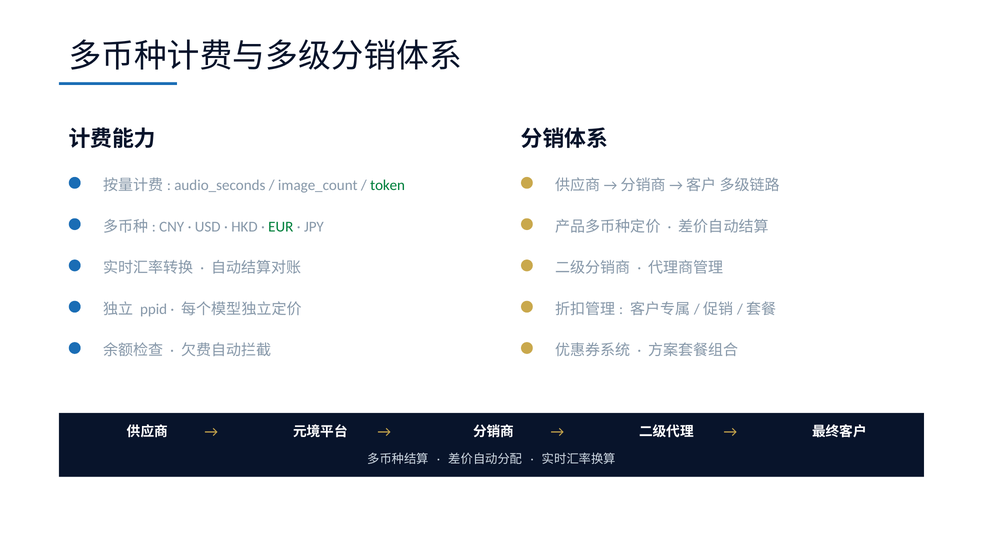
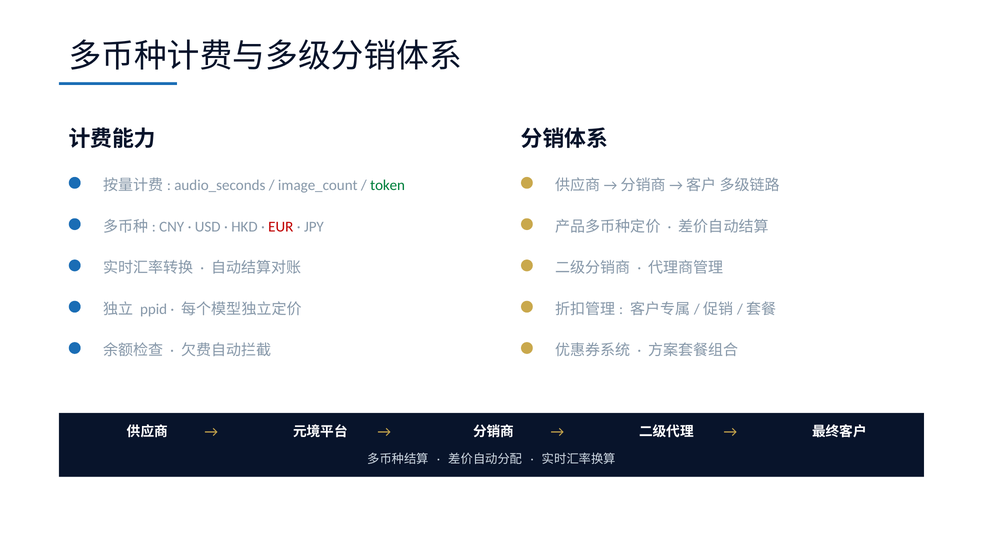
EUR colour: green -> red
